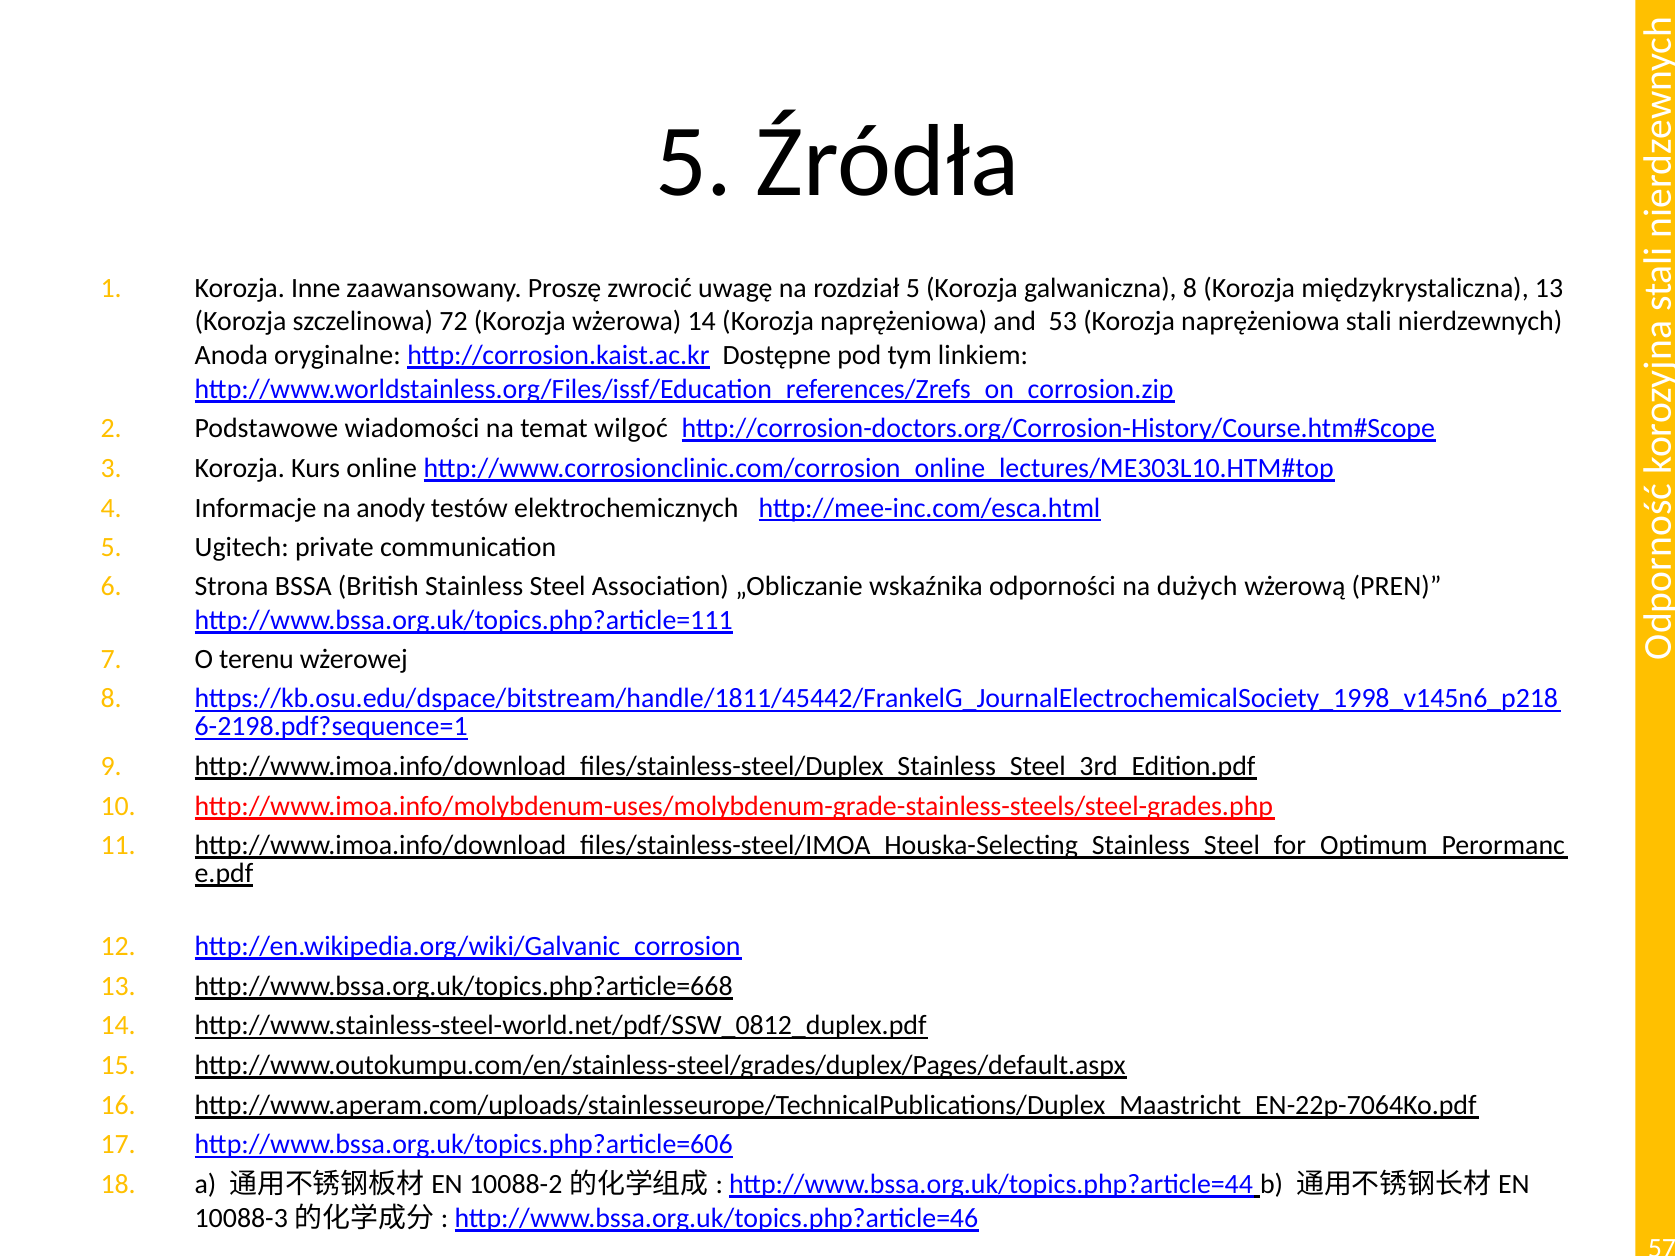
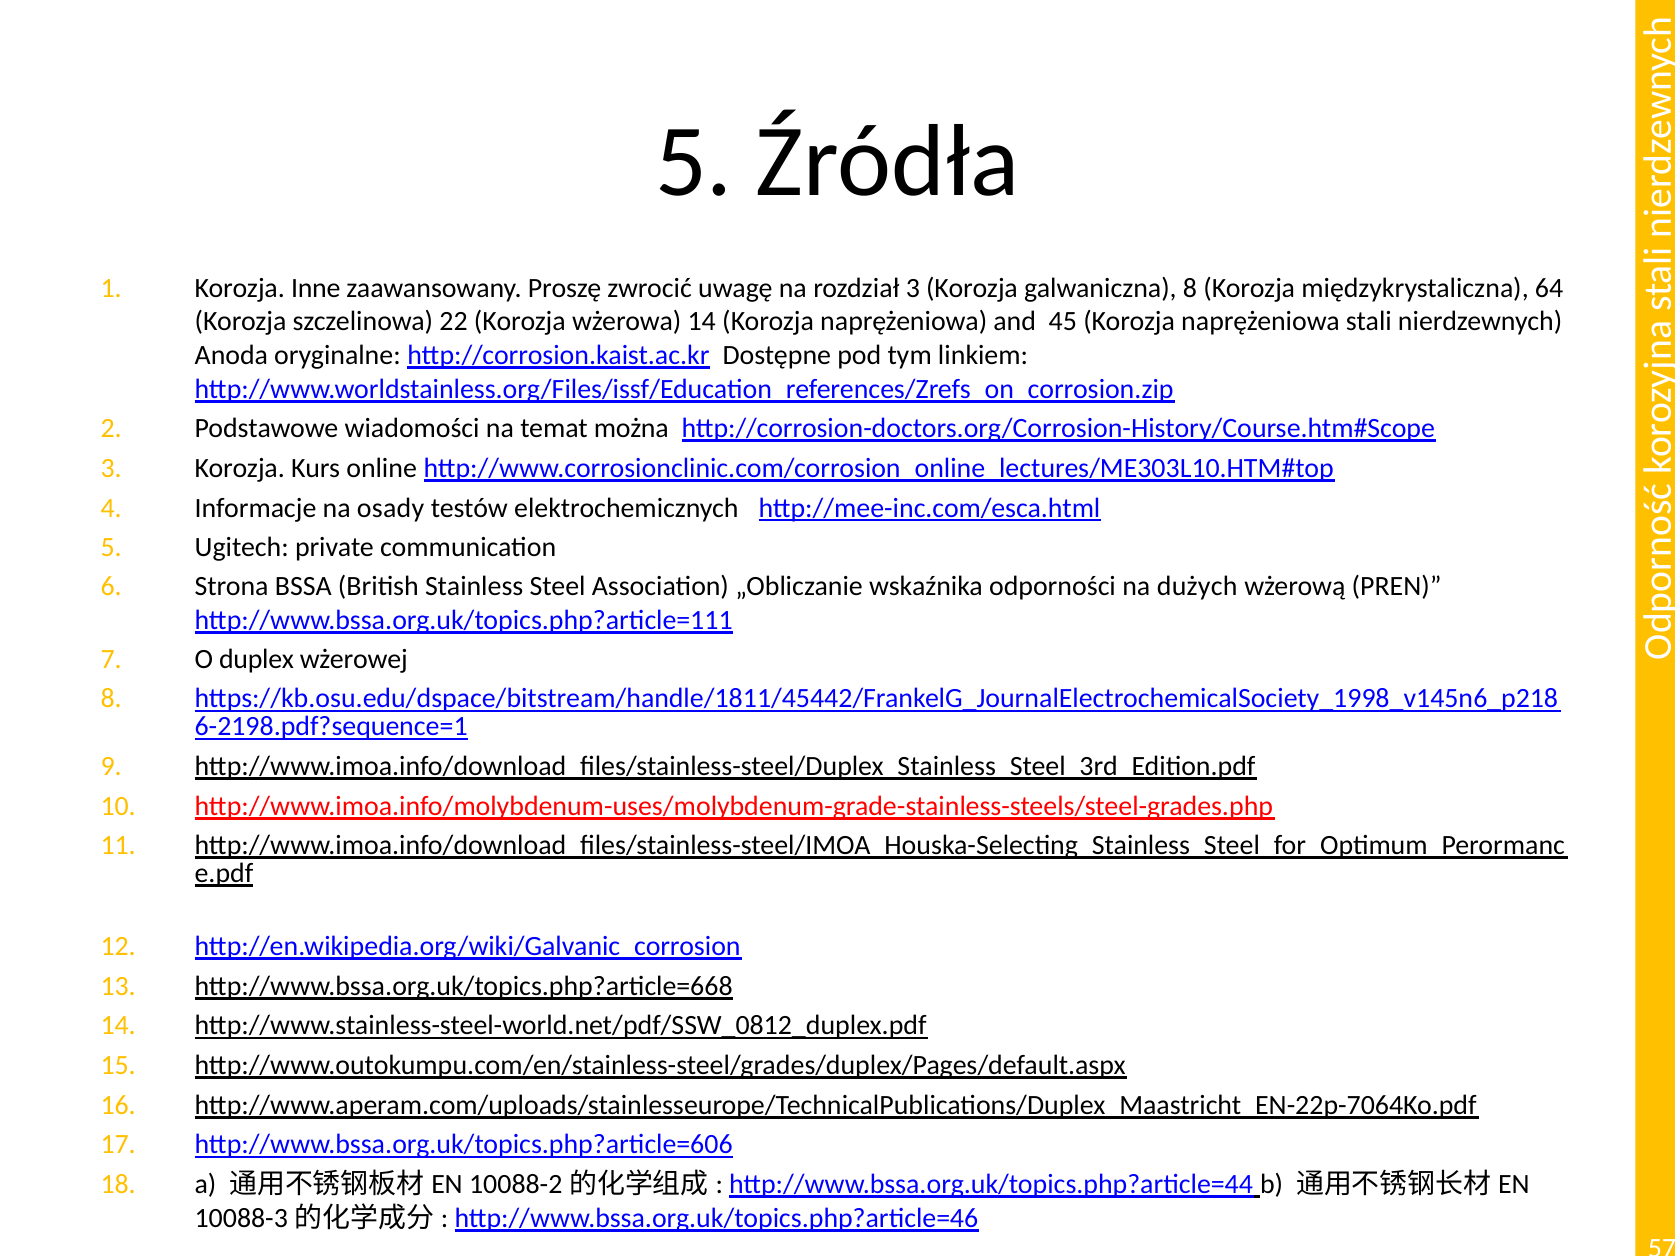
rozdział 5: 5 -> 3
międzykrystaliczna 13: 13 -> 64
72: 72 -> 22
53: 53 -> 45
wilgoć: wilgoć -> można
anody: anody -> osady
terenu: terenu -> duplex
